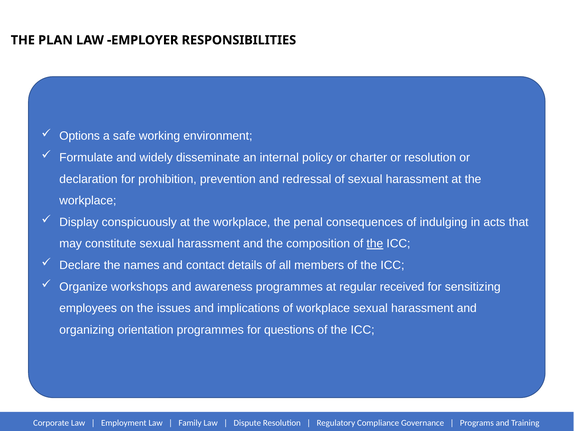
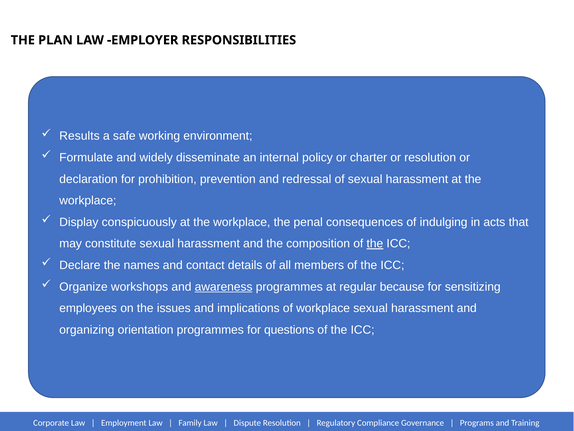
Options: Options -> Results
awareness underline: none -> present
received: received -> because
